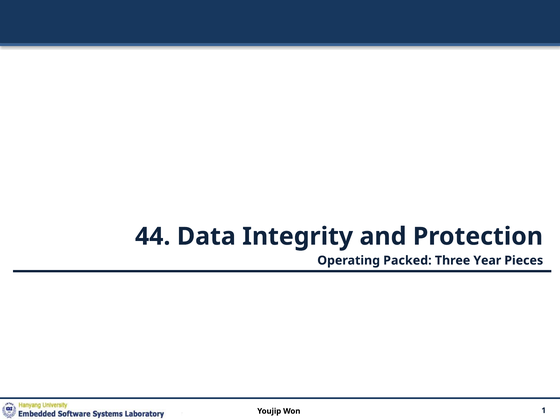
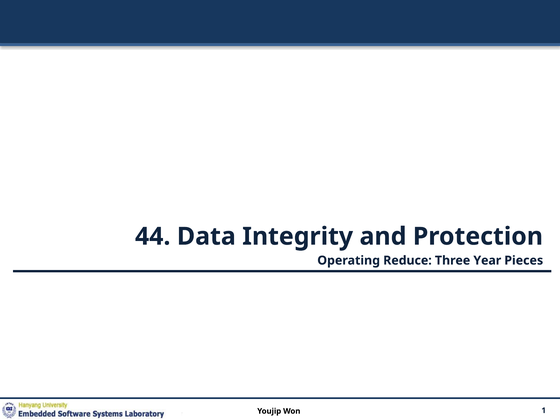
Packed: Packed -> Reduce
